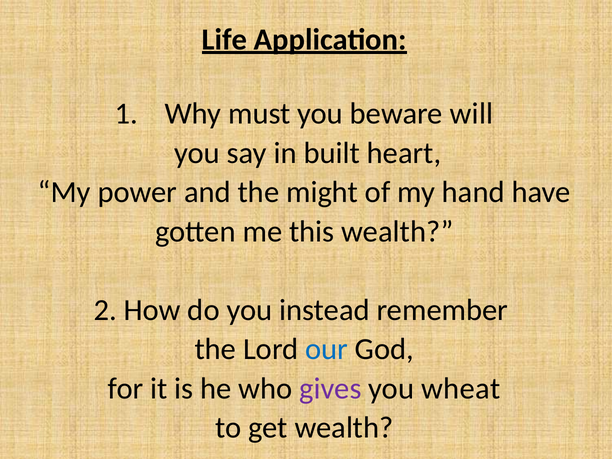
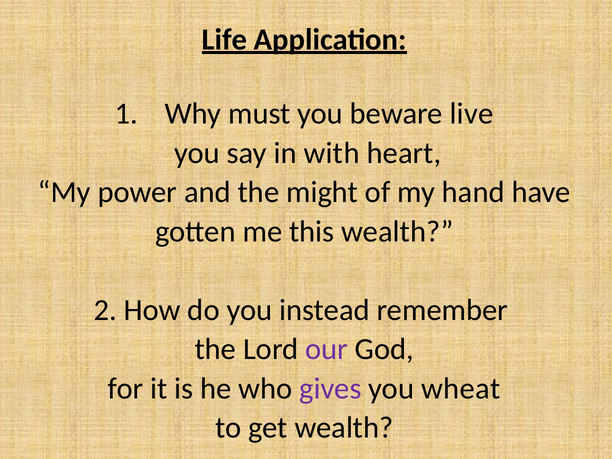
will: will -> live
built: built -> with
our colour: blue -> purple
